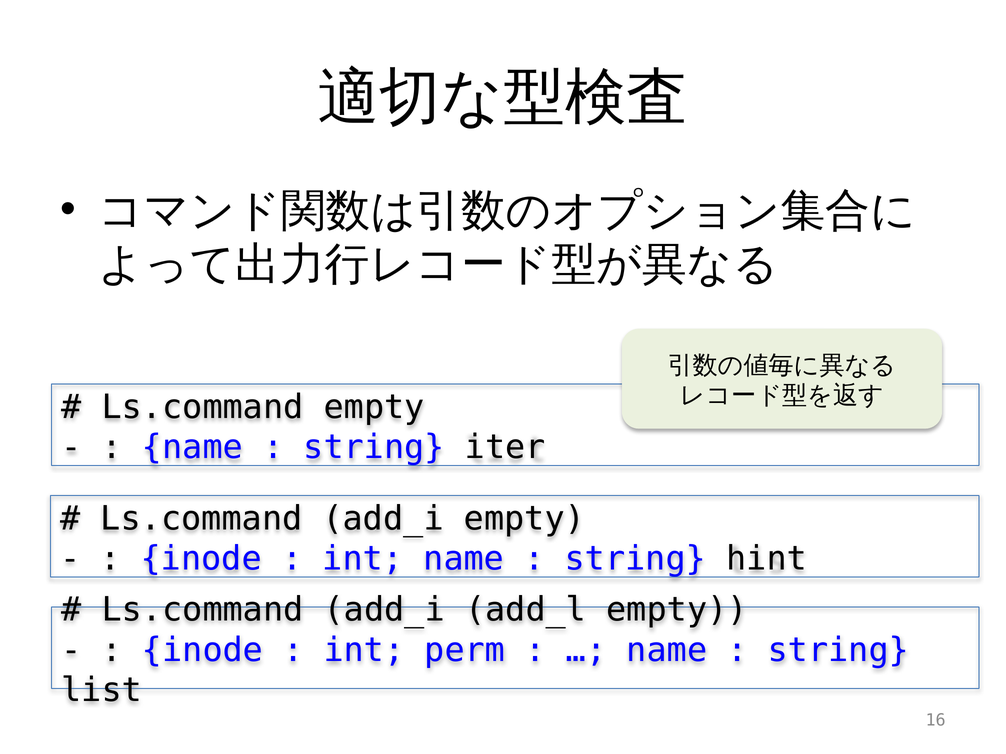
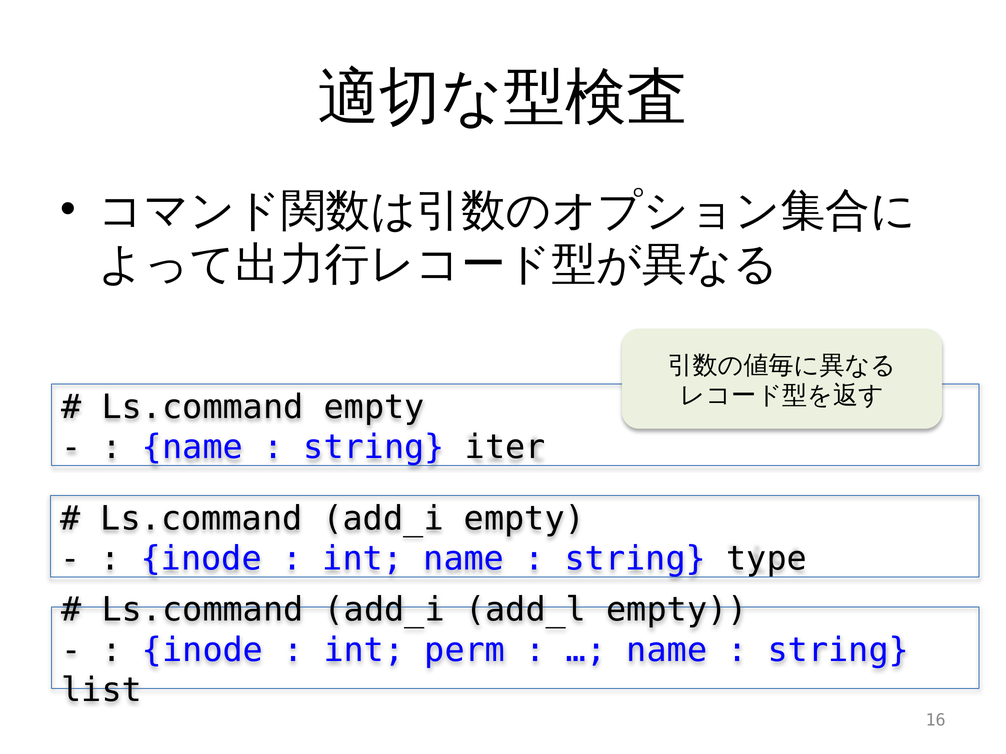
hint: hint -> type
